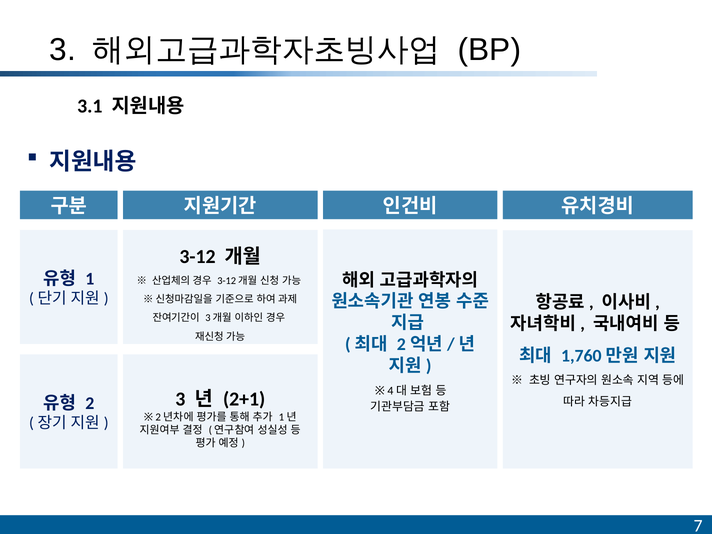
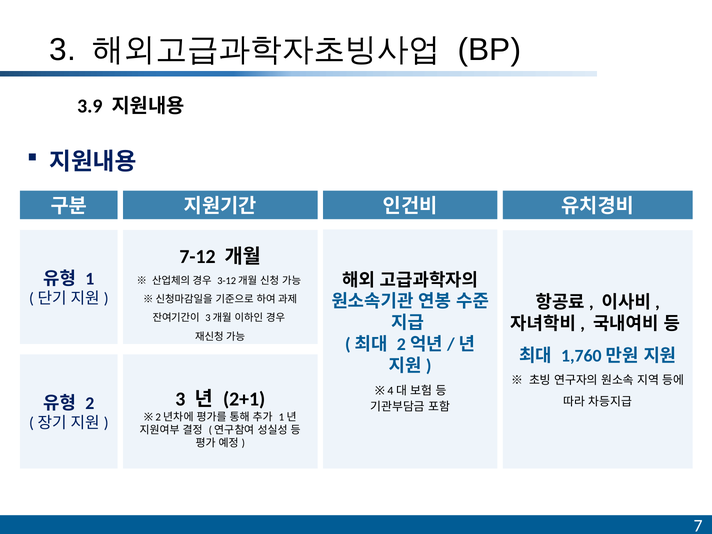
3.1: 3.1 -> 3.9
3-12: 3-12 -> 7-12
